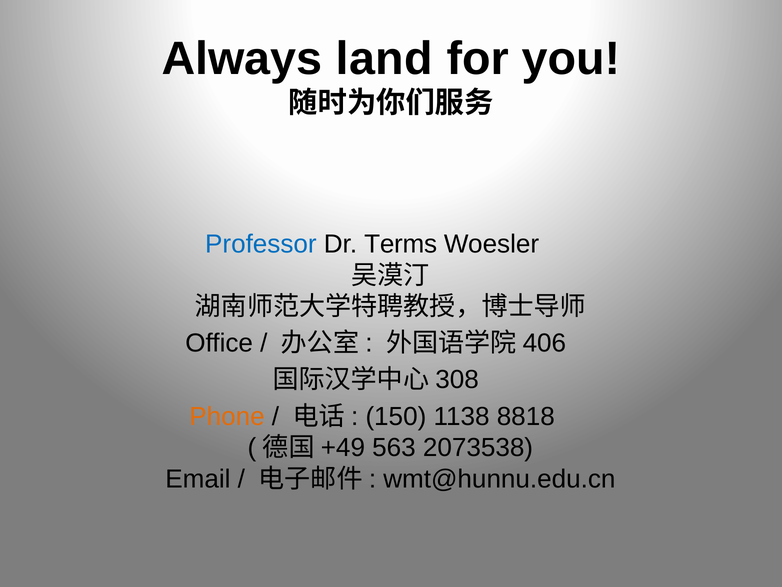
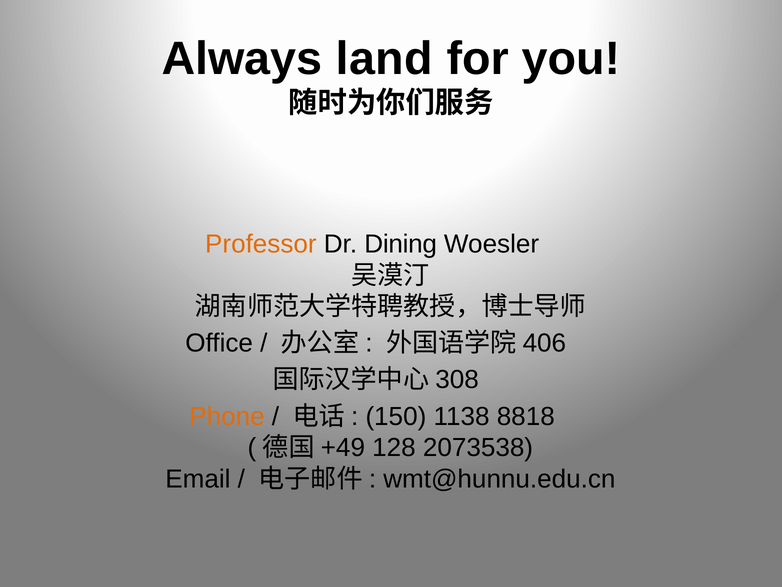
Professor colour: blue -> orange
Terms: Terms -> Dining
563: 563 -> 128
